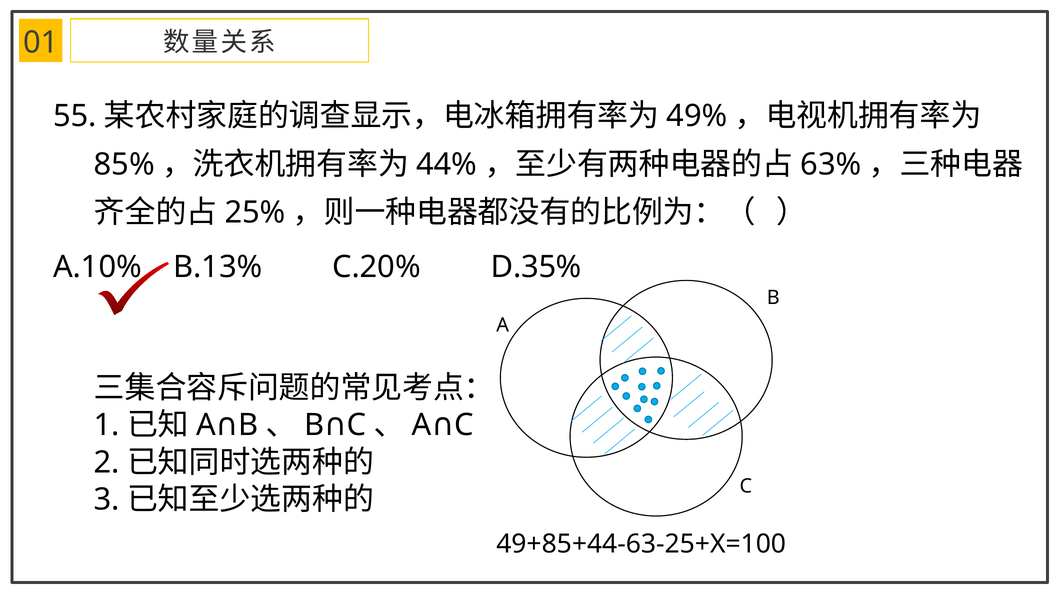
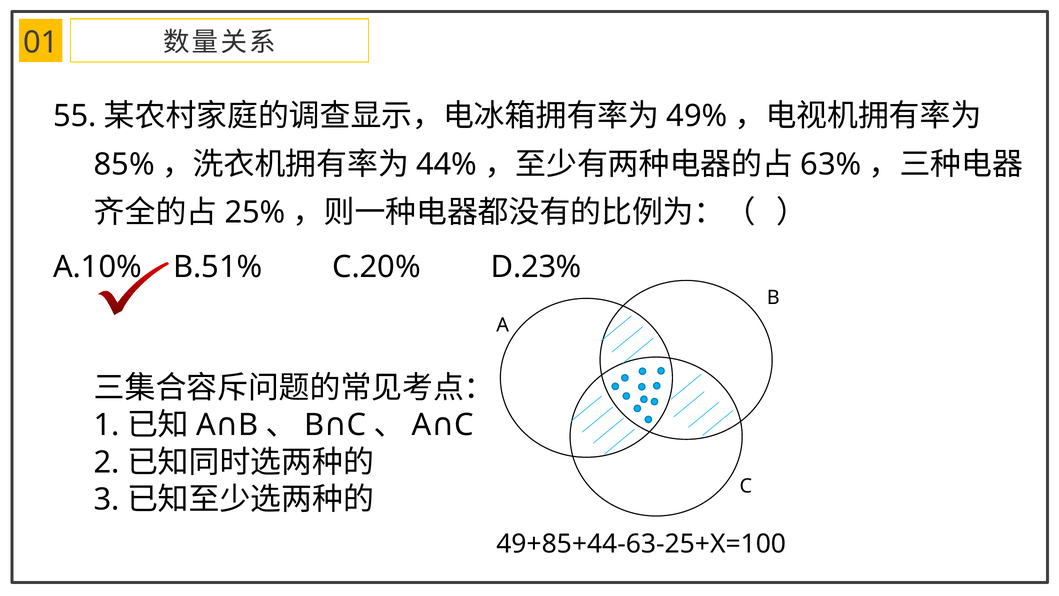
B.13%: B.13% -> B.51%
D.35%: D.35% -> D.23%
